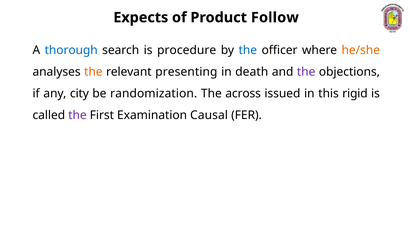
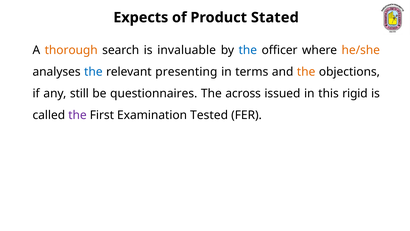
Follow: Follow -> Stated
thorough colour: blue -> orange
procedure: procedure -> invaluable
the at (93, 72) colour: orange -> blue
death: death -> terms
the at (306, 72) colour: purple -> orange
city: city -> still
randomization: randomization -> questionnaires
Causal: Causal -> Tested
